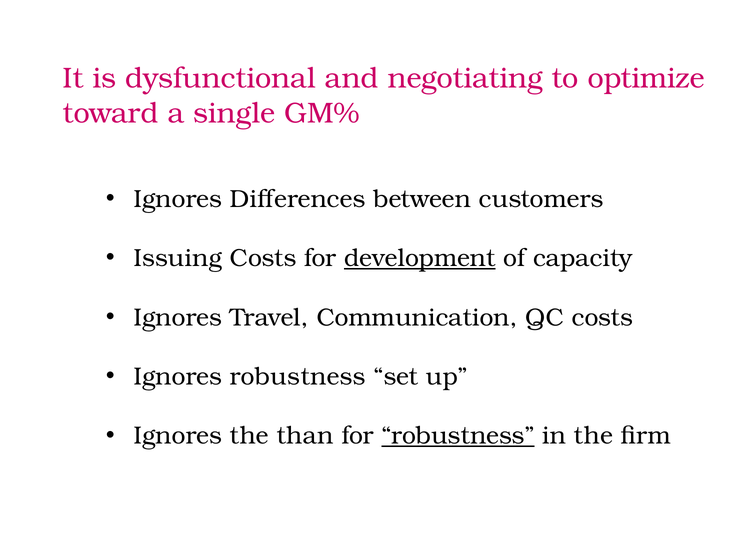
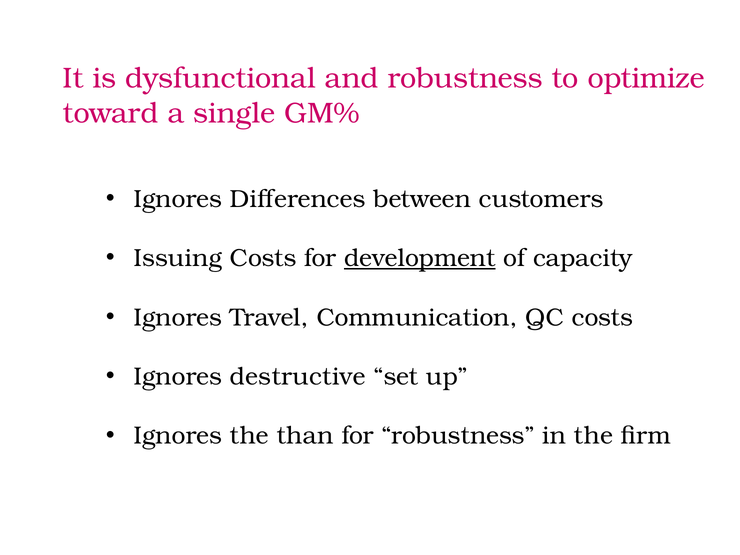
and negotiating: negotiating -> robustness
Ignores robustness: robustness -> destructive
robustness at (458, 436) underline: present -> none
